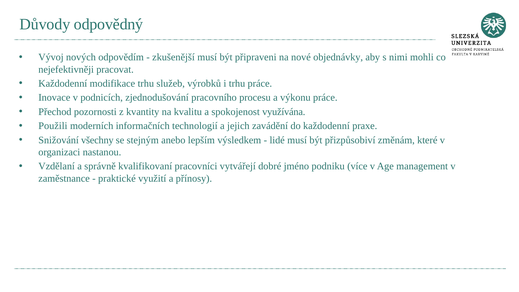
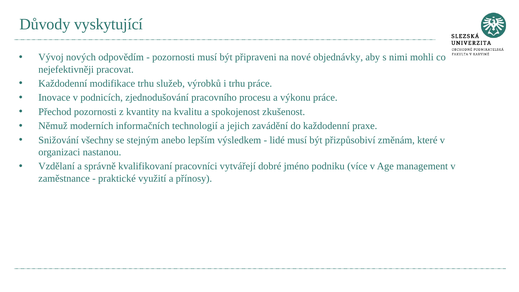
odpovědný: odpovědný -> vyskytující
zkušenější at (174, 57): zkušenější -> pozornosti
využívána: využívána -> zkušenost
Použili: Použili -> Němuž
